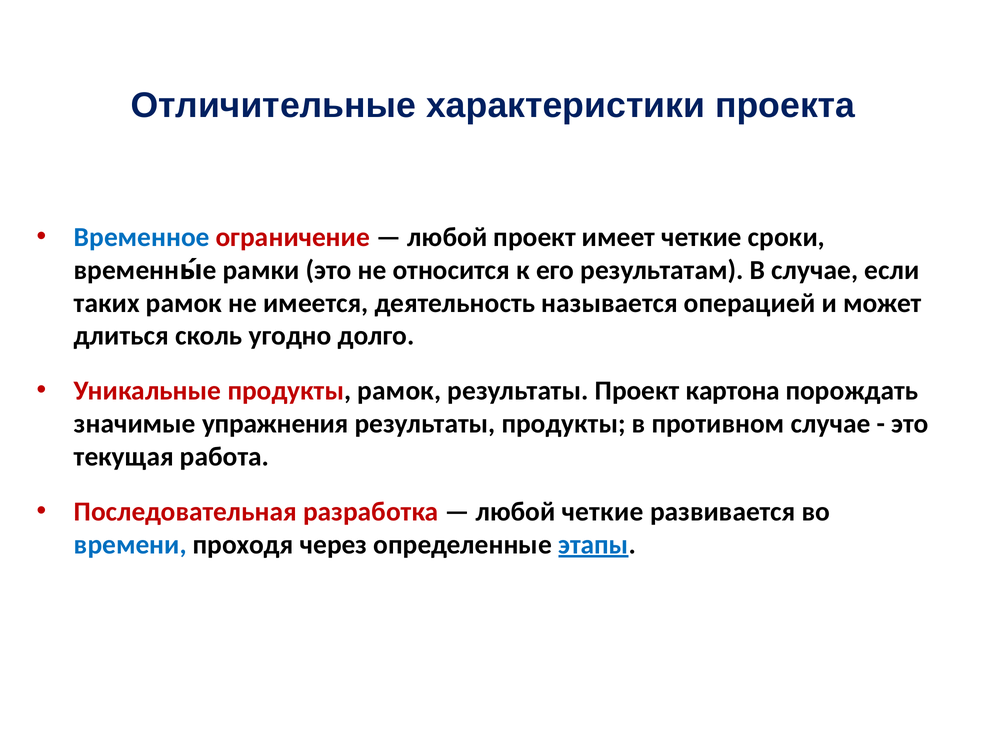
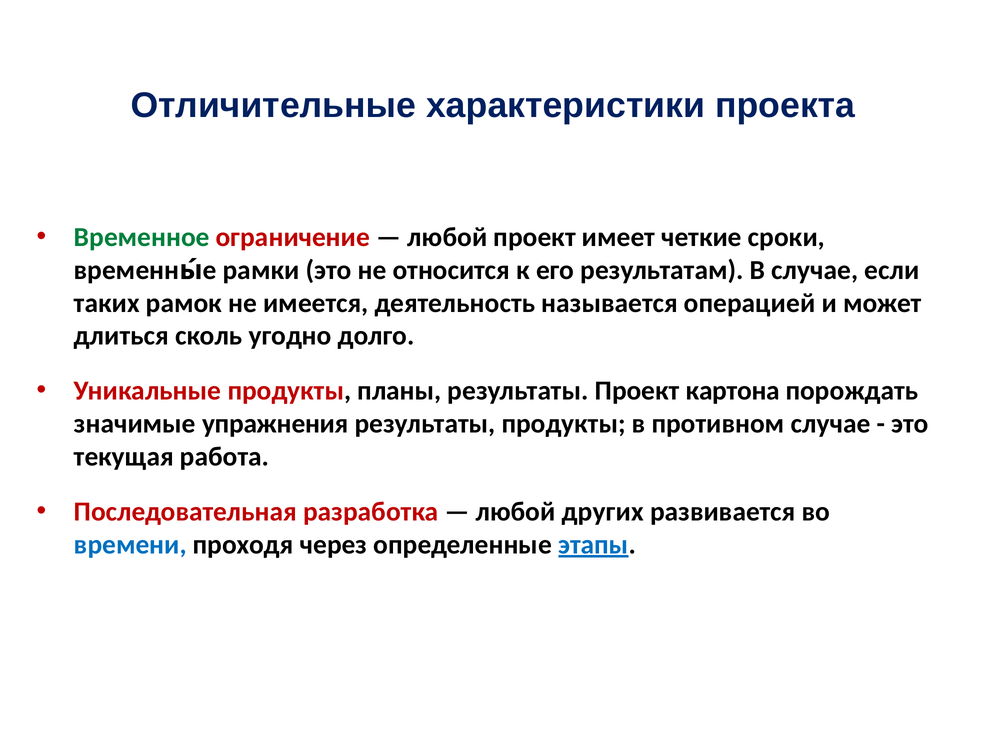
Временное colour: blue -> green
продукты рамок: рамок -> планы
любой четкие: четкие -> других
